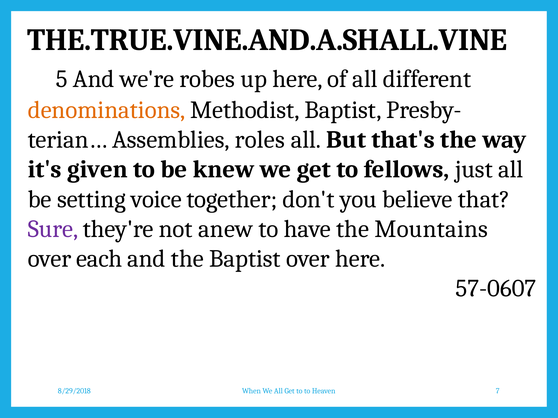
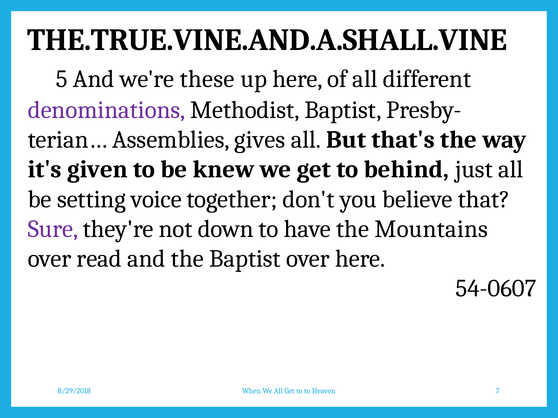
robes: robes -> these
denominations colour: orange -> purple
roles: roles -> gives
fellows: fellows -> behind
anew: anew -> down
each: each -> read
57-0607: 57-0607 -> 54-0607
